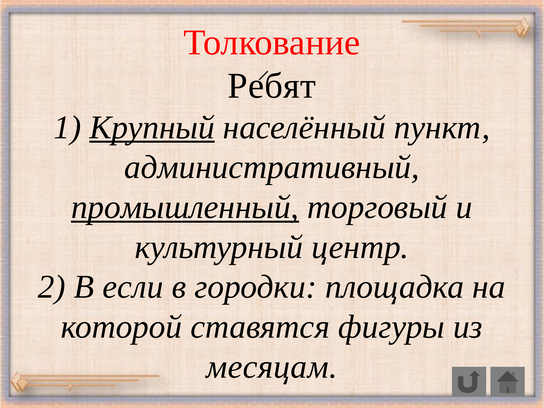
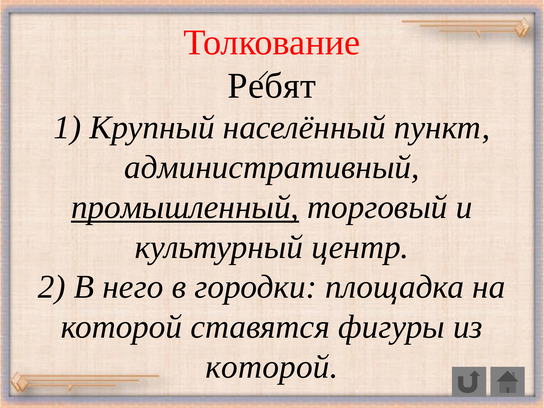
Крупный underline: present -> none
если: если -> него
месяцам at (272, 367): месяцам -> которой
